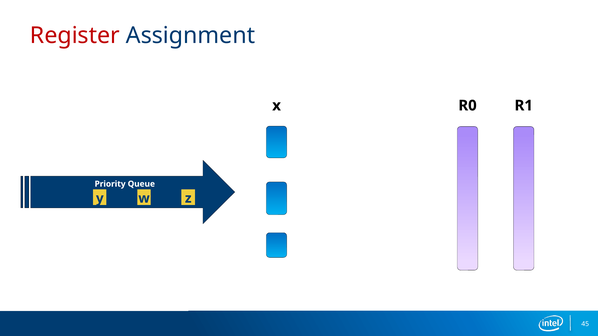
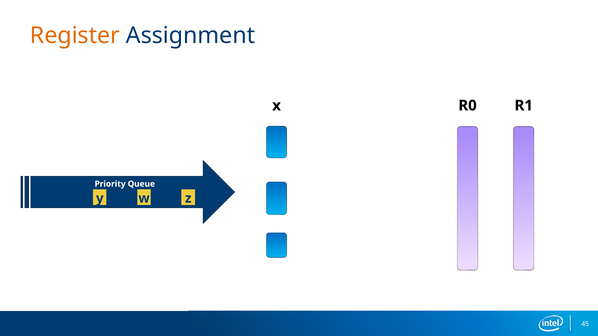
Register colour: red -> orange
